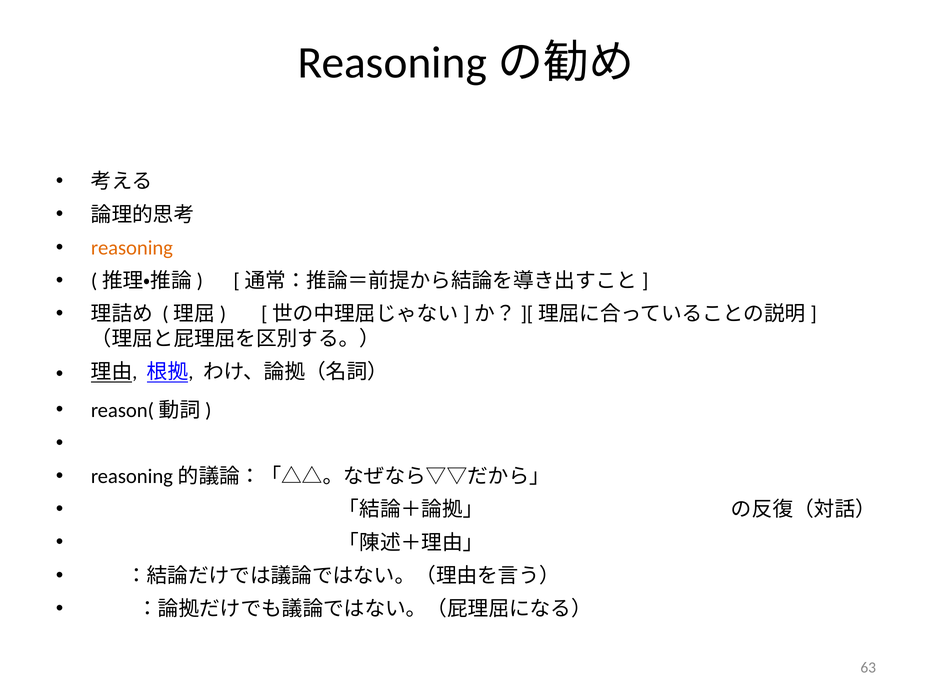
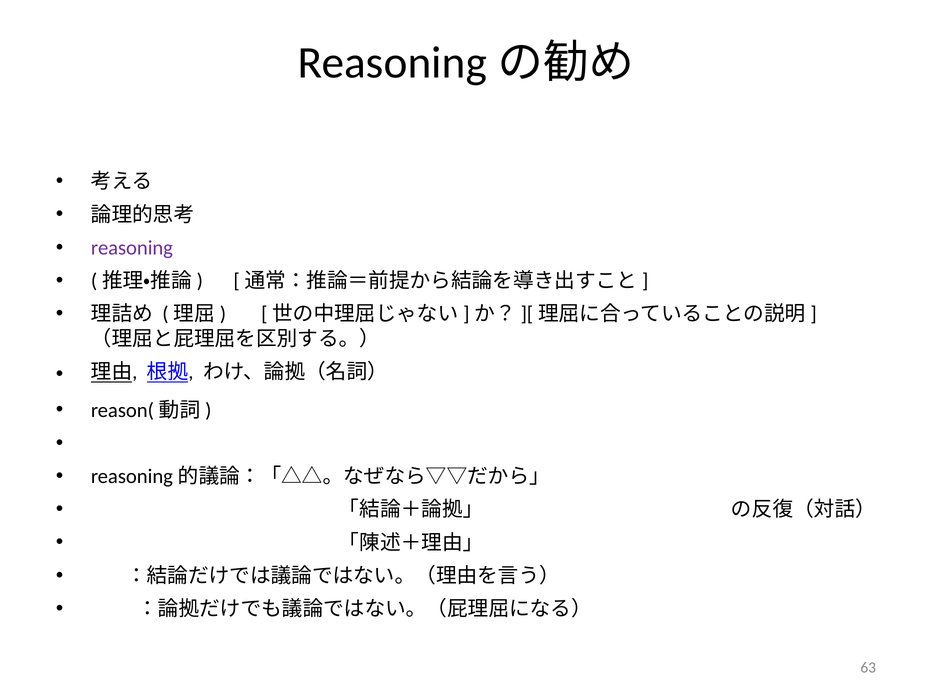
reasoning colour: orange -> purple
